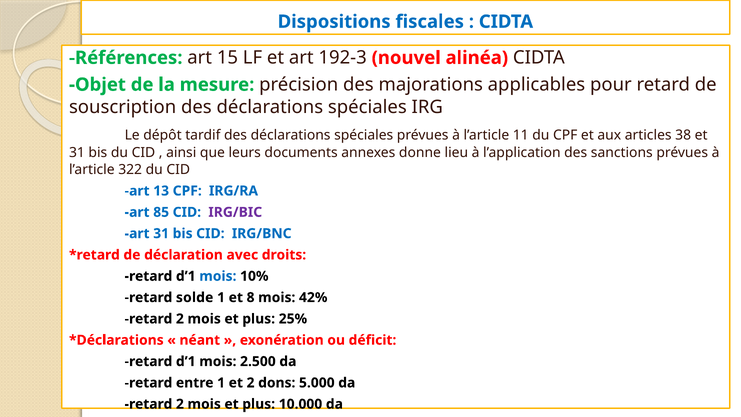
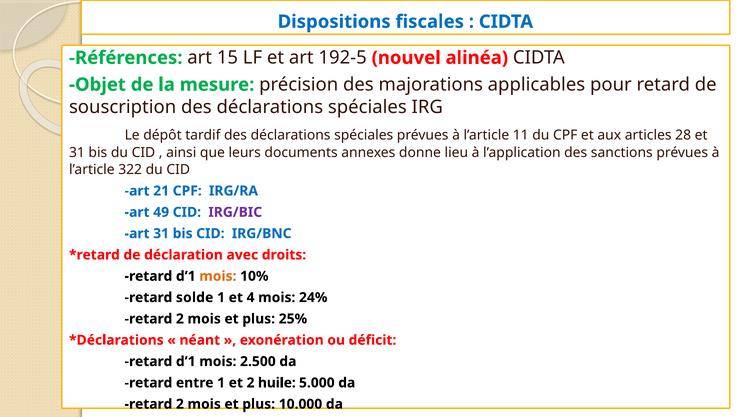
192-3: 192-3 -> 192-5
38: 38 -> 28
13: 13 -> 21
85: 85 -> 49
mois at (218, 276) colour: blue -> orange
8: 8 -> 4
42%: 42% -> 24%
dons: dons -> huile
